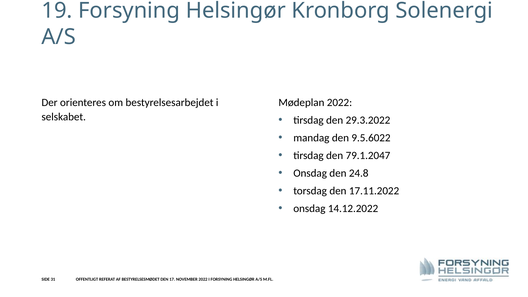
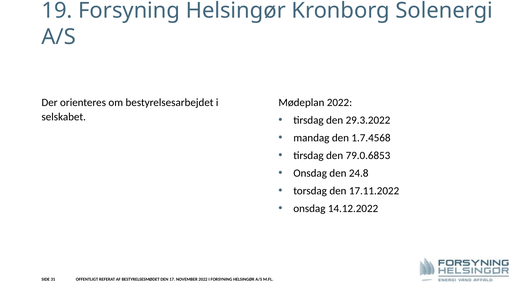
9.5.6022: 9.5.6022 -> 1.7.4568
79.1.2047: 79.1.2047 -> 79.0.6853
